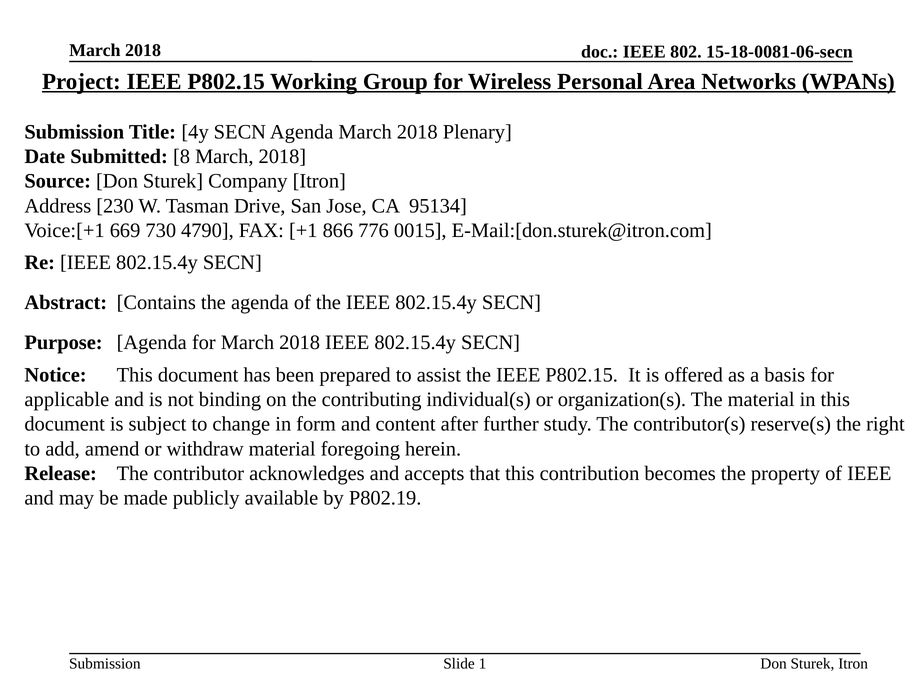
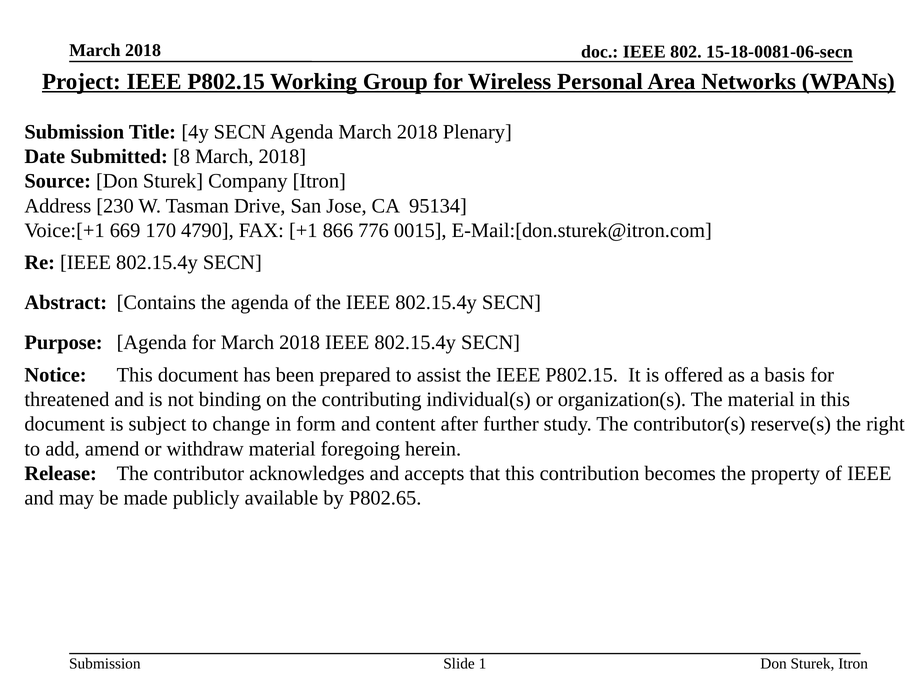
730: 730 -> 170
applicable: applicable -> threatened
P802.19: P802.19 -> P802.65
